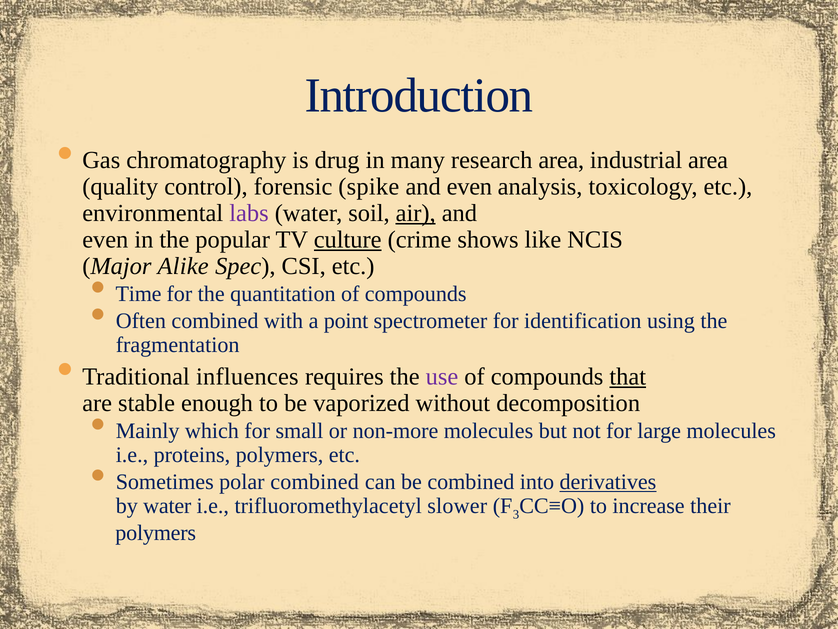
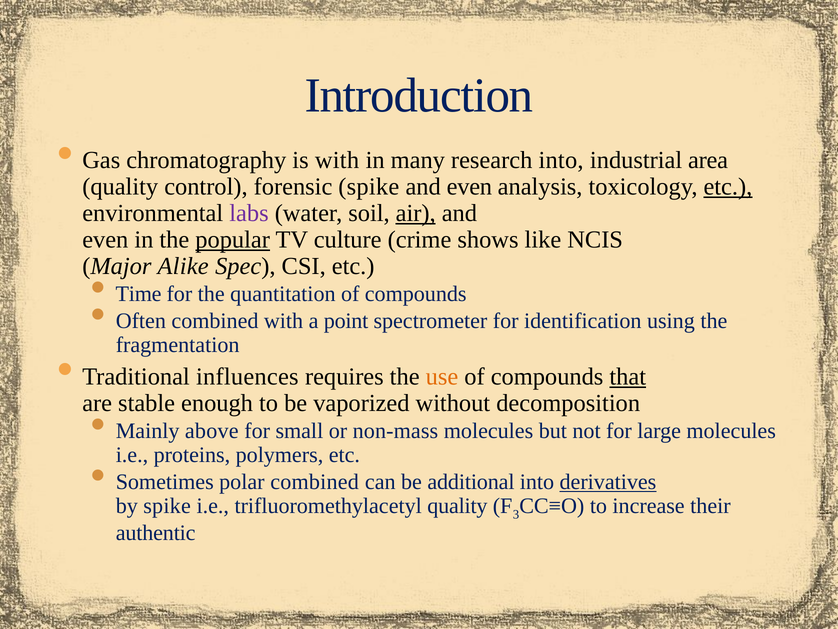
is drug: drug -> with
research area: area -> into
etc at (728, 187) underline: none -> present
popular underline: none -> present
culture underline: present -> none
use colour: purple -> orange
which: which -> above
non-more: non-more -> non-mass
be combined: combined -> additional
by water: water -> spike
trifluoromethylacetyl slower: slower -> quality
polymers at (156, 533): polymers -> authentic
